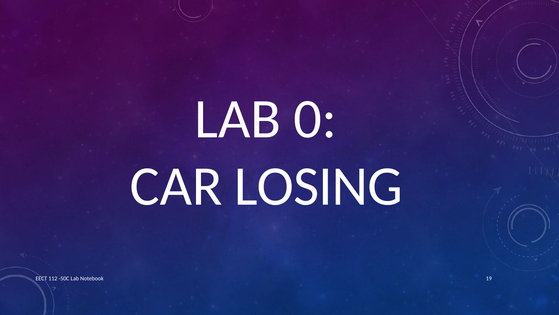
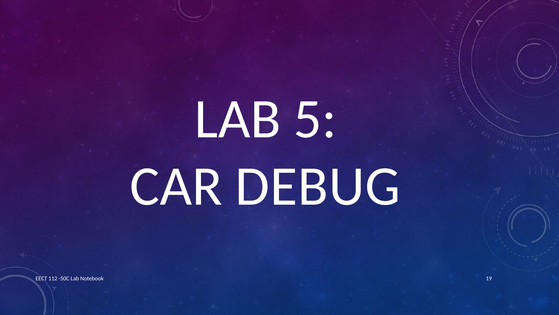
0: 0 -> 5
LOSING: LOSING -> DEBUG
